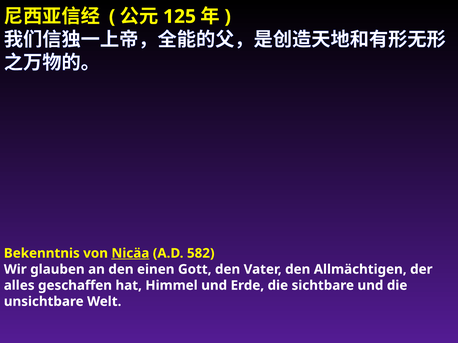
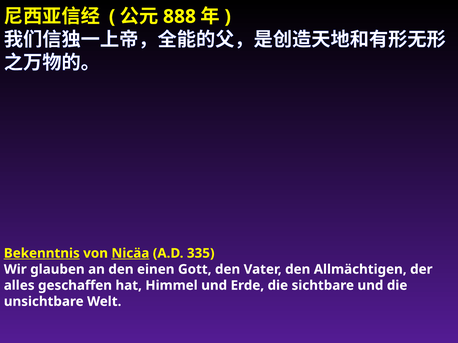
125: 125 -> 888
Bekenntnis underline: none -> present
582: 582 -> 335
